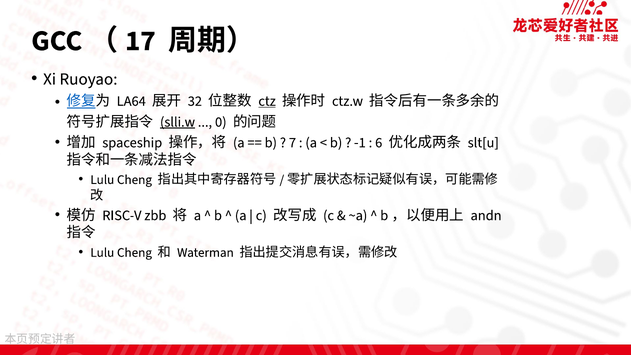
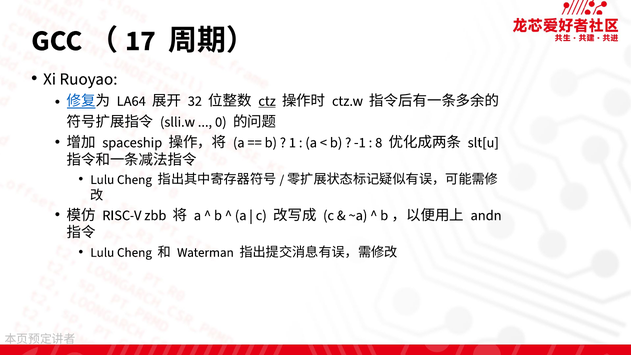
slli.w underline: present -> none
7: 7 -> 1
6: 6 -> 8
